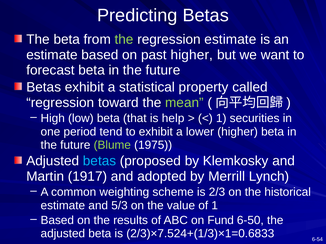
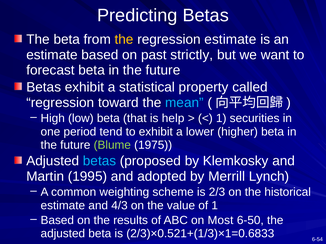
the at (124, 39) colour: light green -> yellow
past higher: higher -> strictly
mean colour: light green -> light blue
1917: 1917 -> 1995
5/3: 5/3 -> 4/3
Fund: Fund -> Most
2/3)×7.524+(1/3)×1=0.6833: 2/3)×7.524+(1/3)×1=0.6833 -> 2/3)×0.521+(1/3)×1=0.6833
